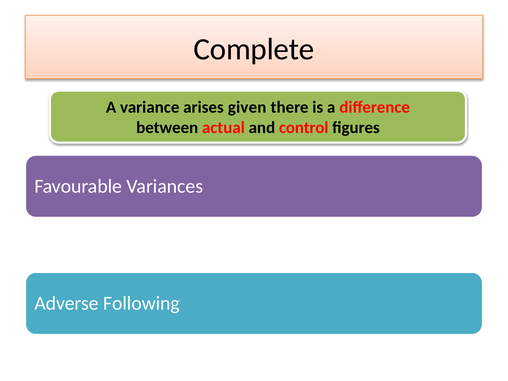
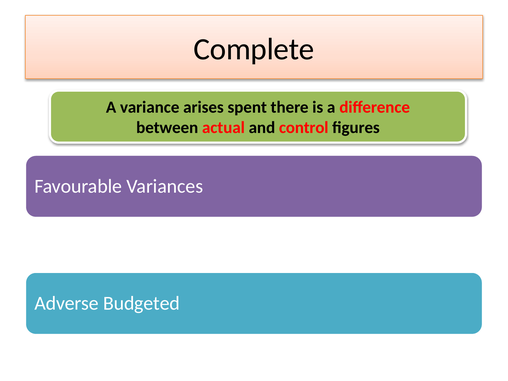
given: given -> spent
Following: Following -> Budgeted
